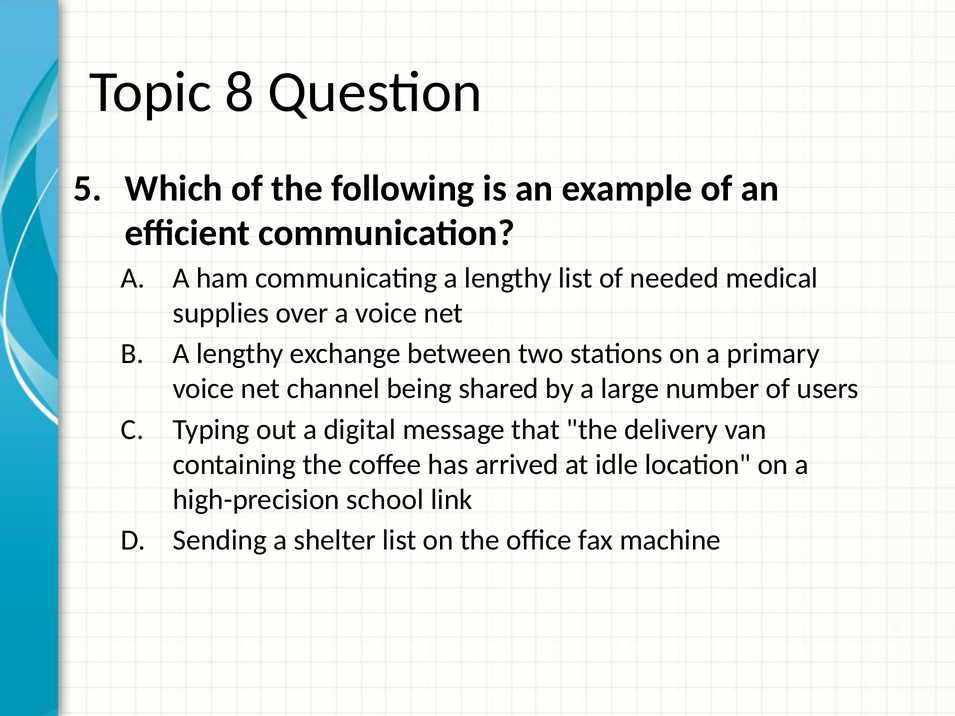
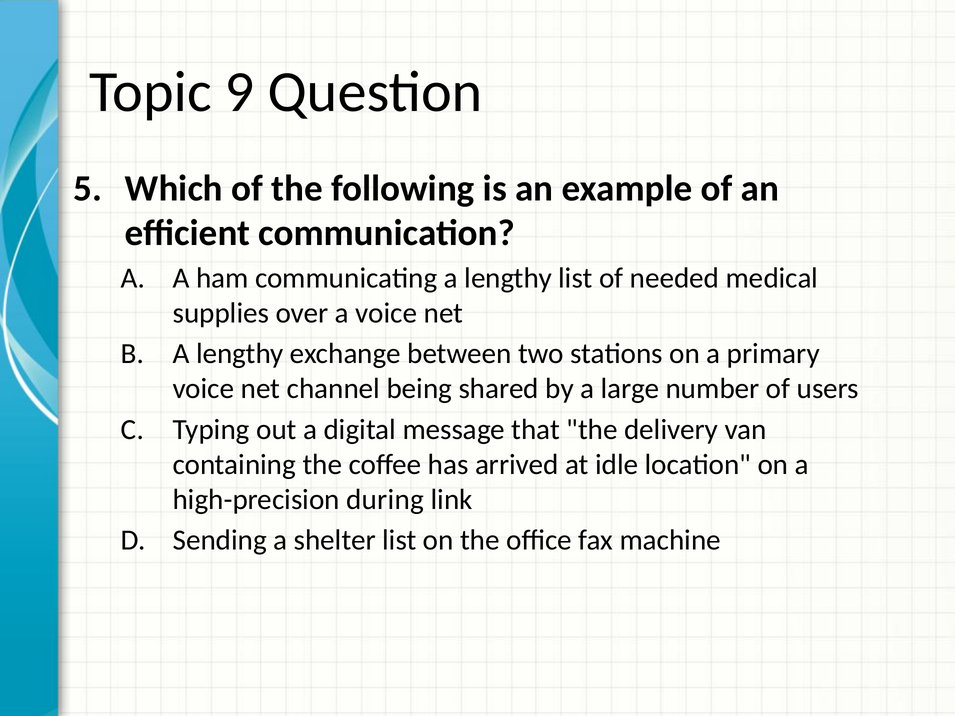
8: 8 -> 9
school: school -> during
